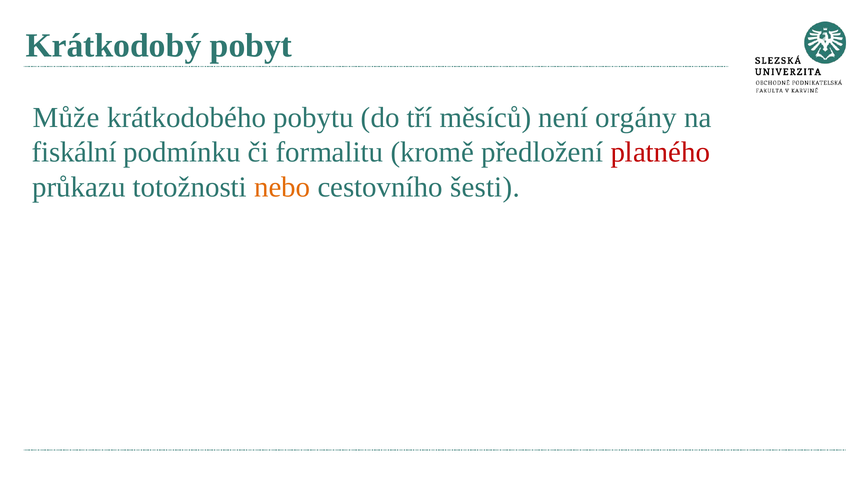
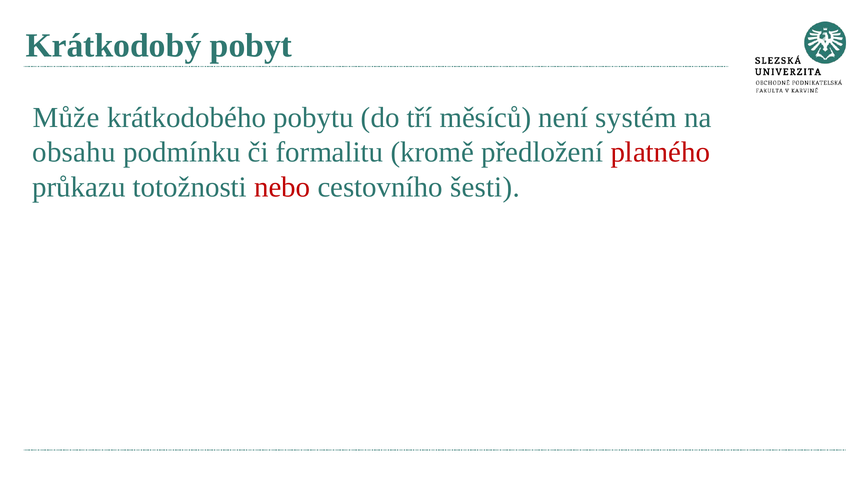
orgány: orgány -> systém
fiskální: fiskální -> obsahu
nebo colour: orange -> red
